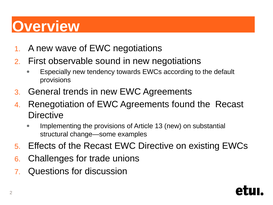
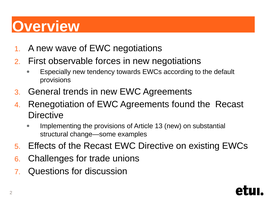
sound: sound -> forces
